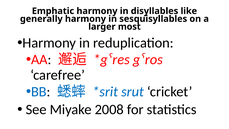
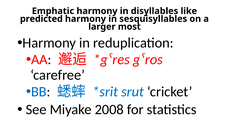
generally: generally -> predicted
